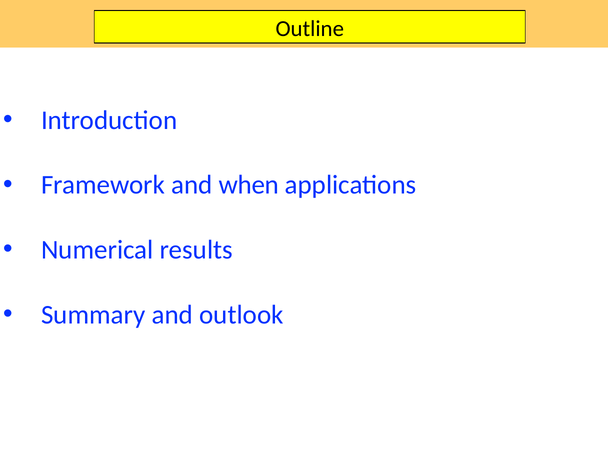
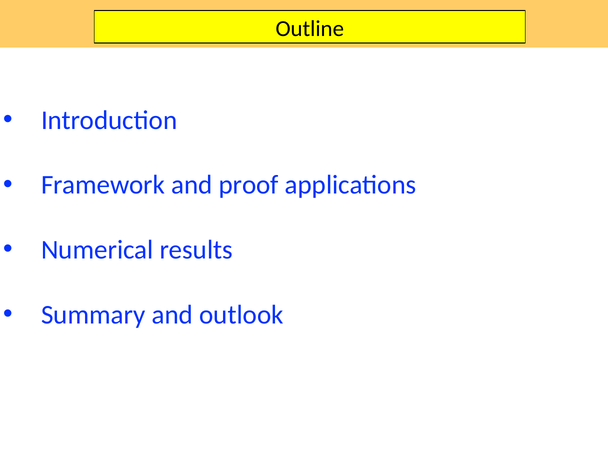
when: when -> proof
